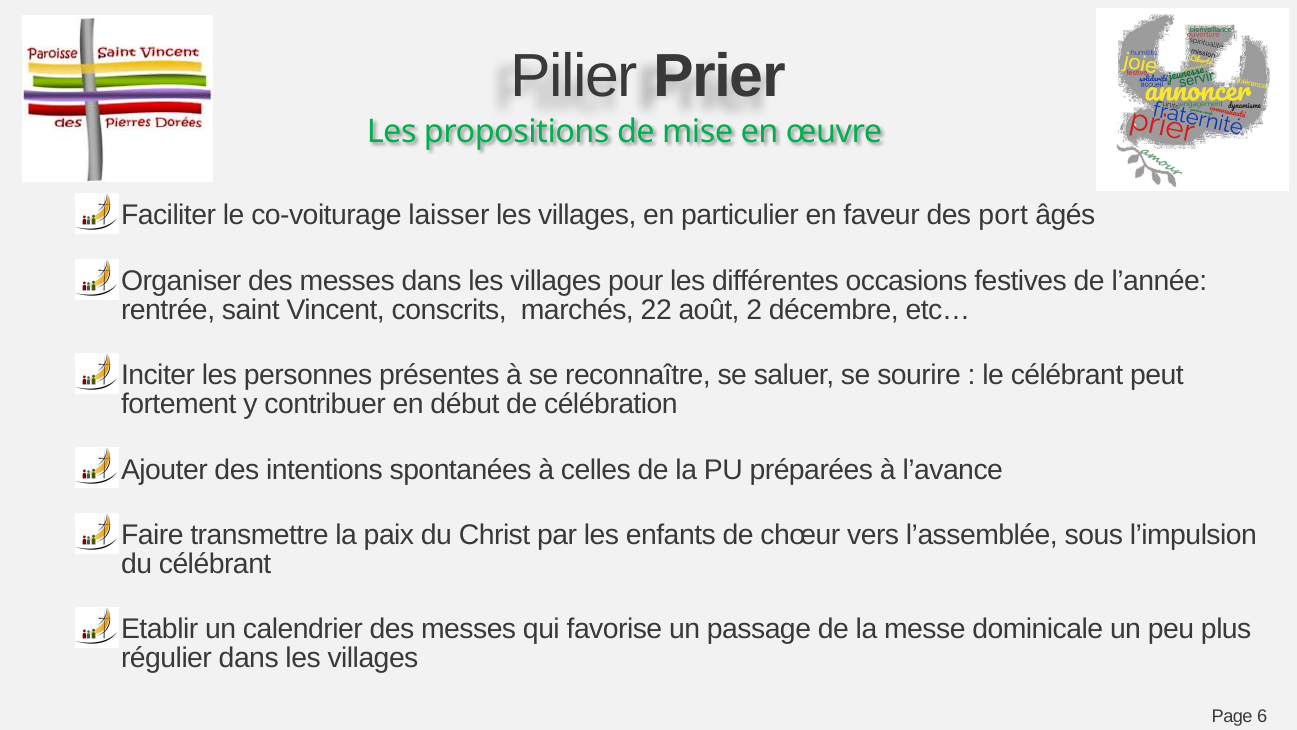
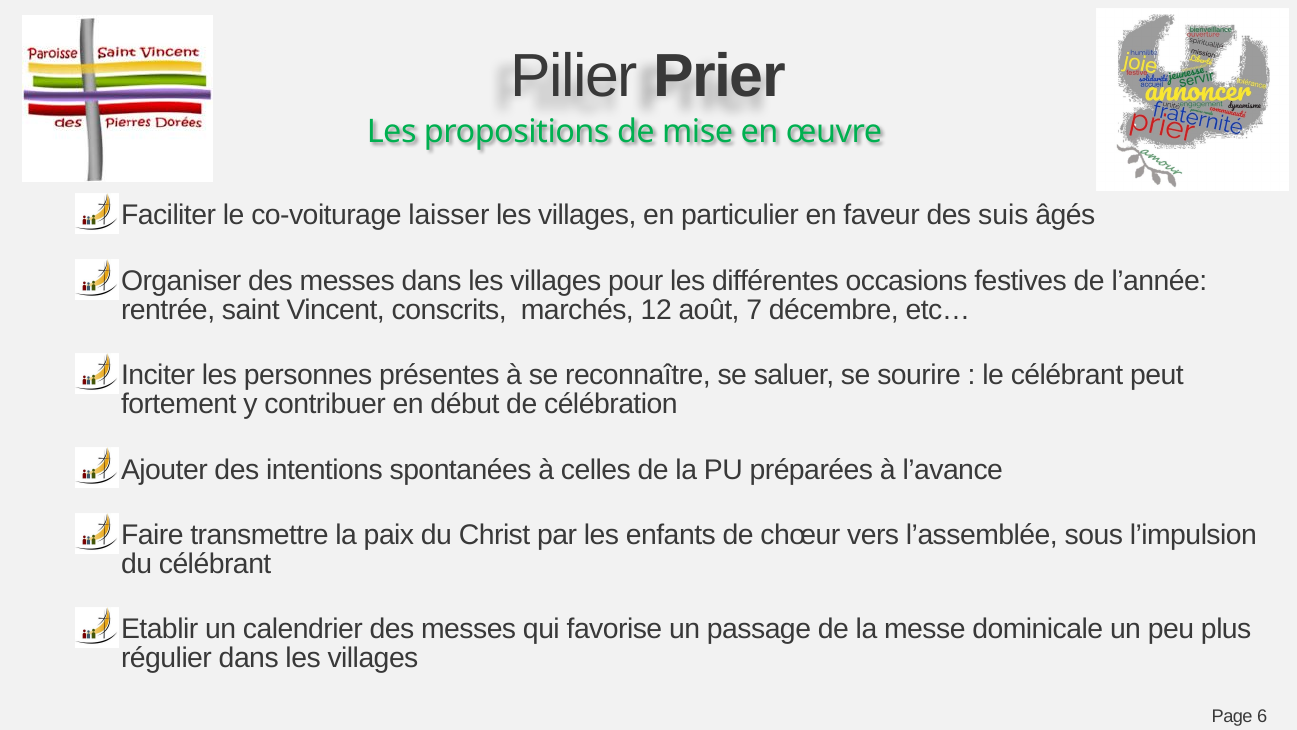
port: port -> suis
22: 22 -> 12
2: 2 -> 7
